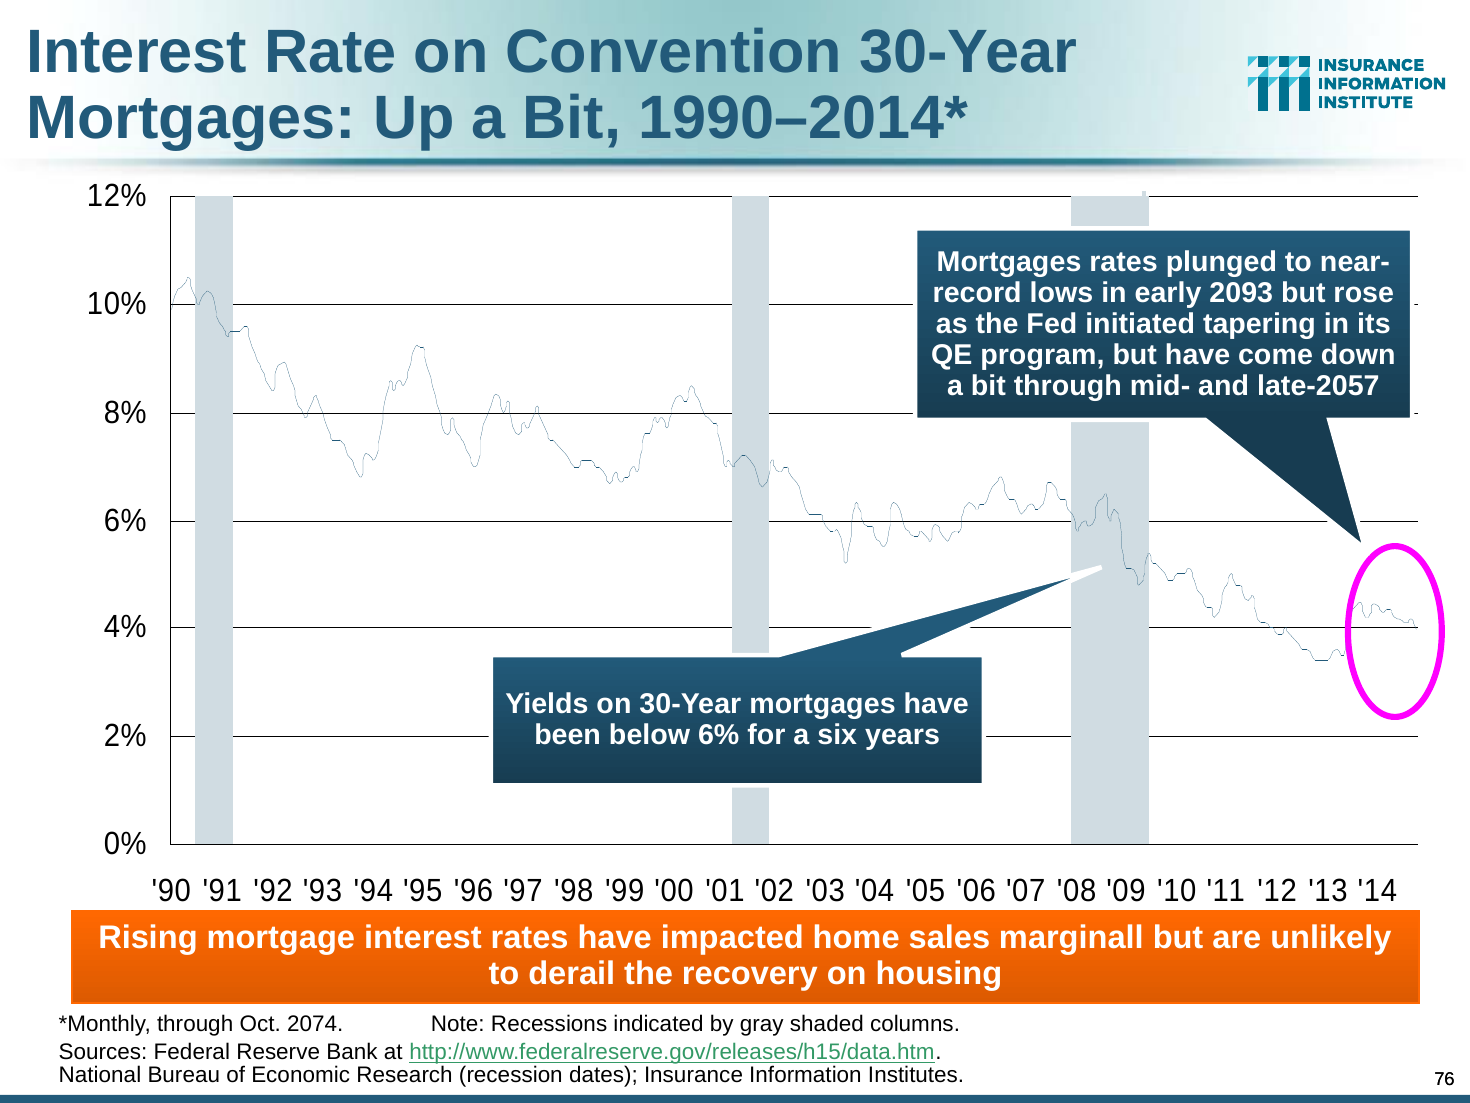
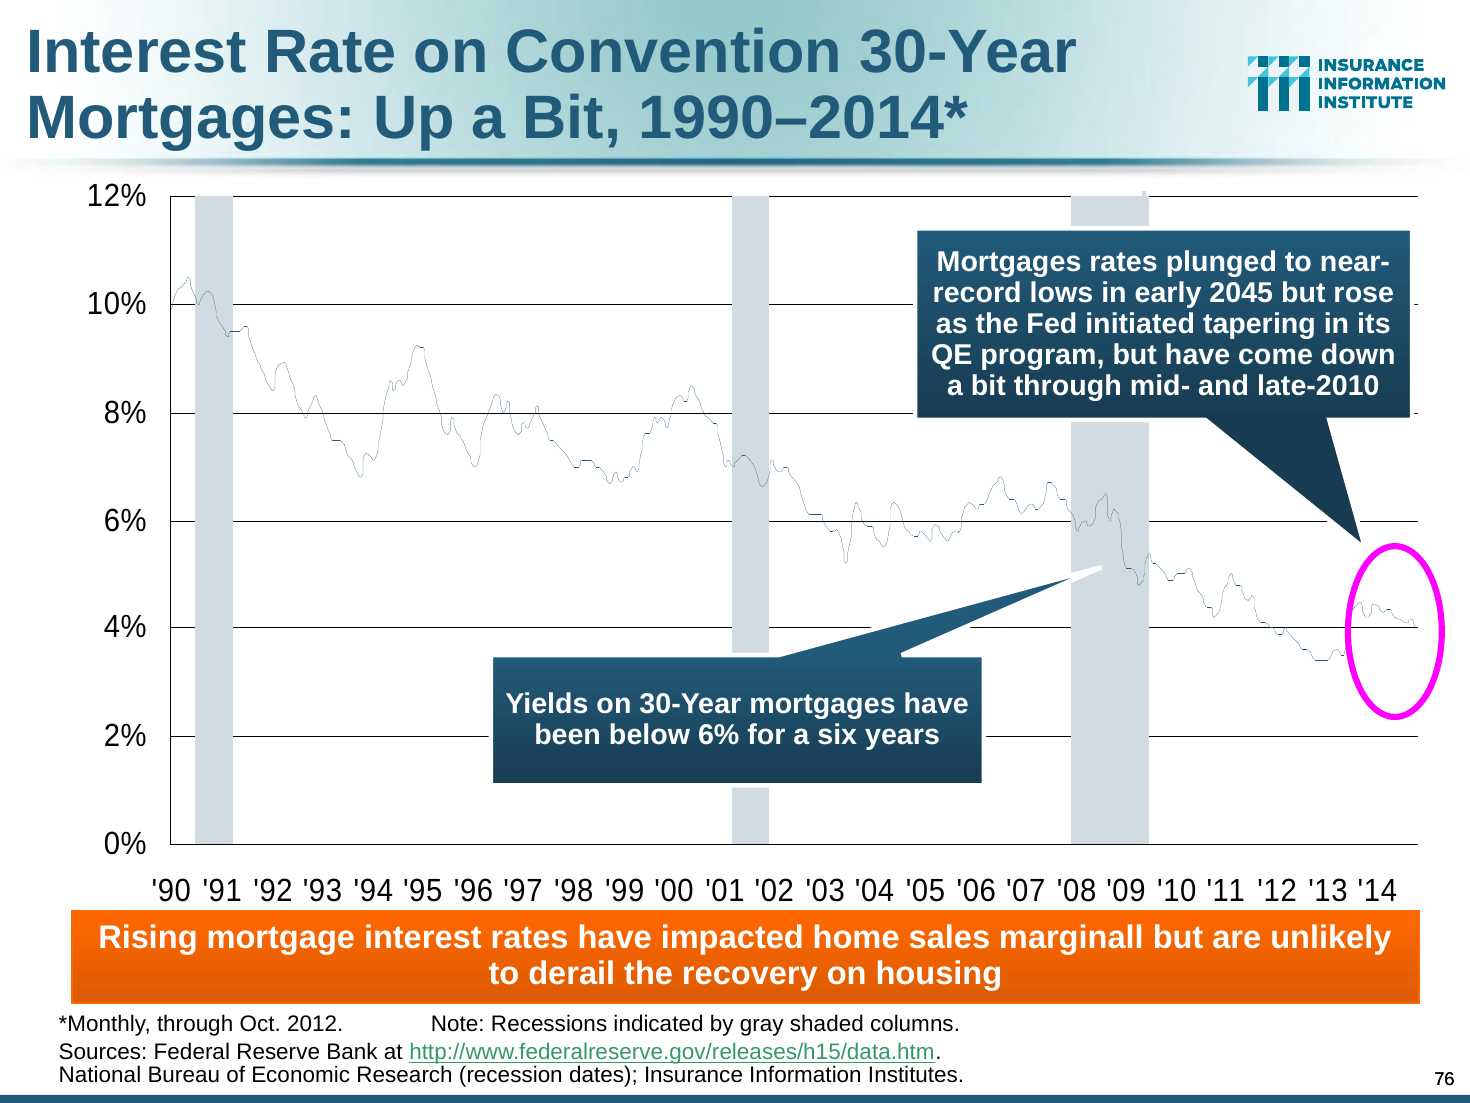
2093: 2093 -> 2045
late-2057: late-2057 -> late-2010
2074: 2074 -> 2012
